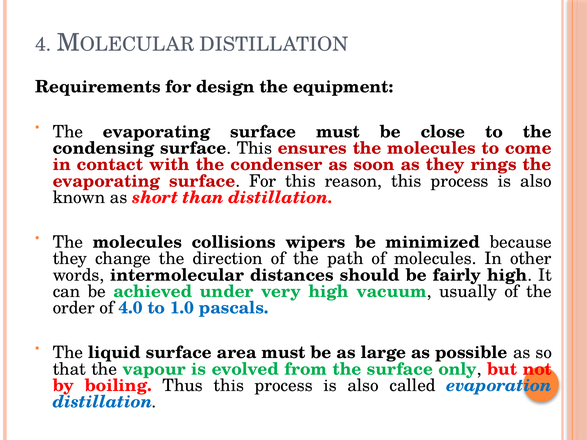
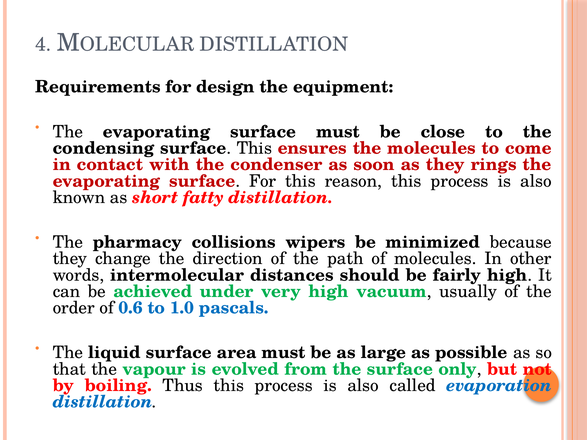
than: than -> fatty
molecules at (137, 242): molecules -> pharmacy
4.0: 4.0 -> 0.6
